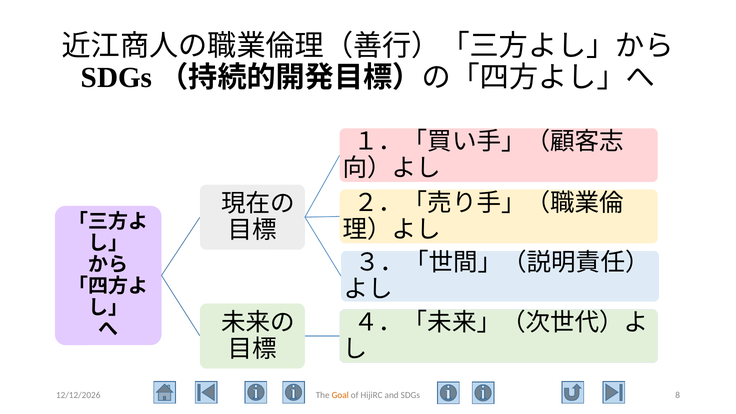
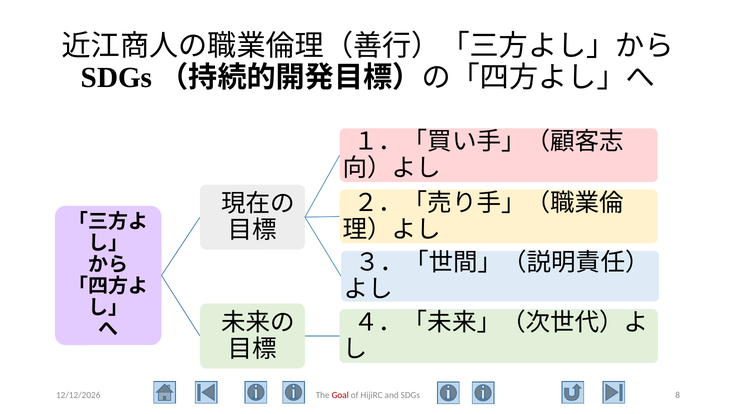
Goal colour: orange -> red
